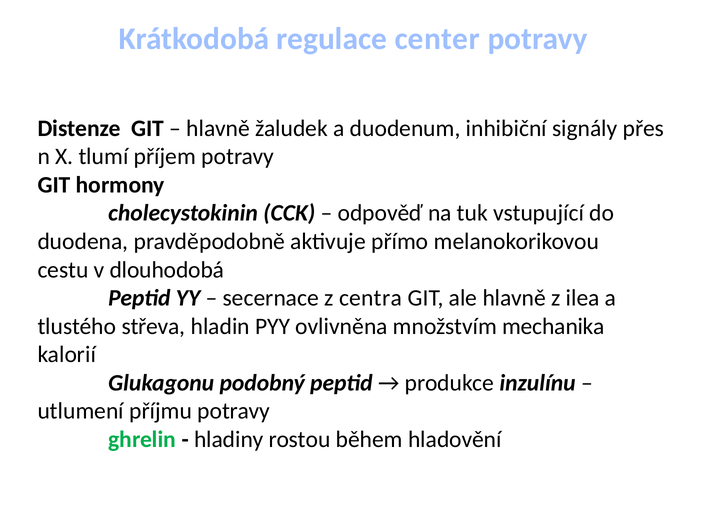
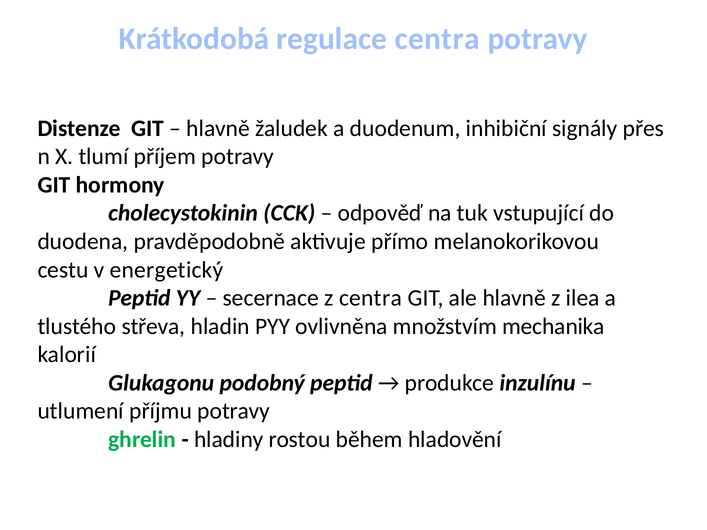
regulace center: center -> centra
dlouhodobá: dlouhodobá -> energetický
